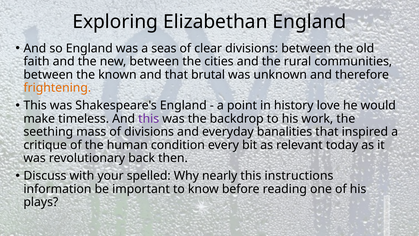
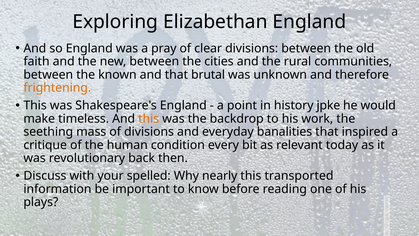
seas: seas -> pray
love: love -> jpke
this at (149, 118) colour: purple -> orange
instructions: instructions -> transported
